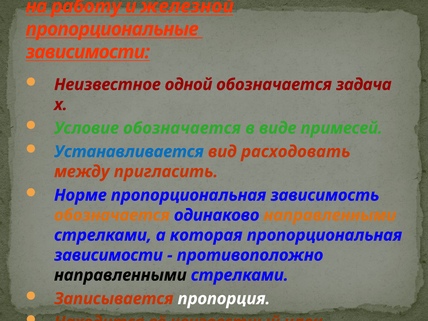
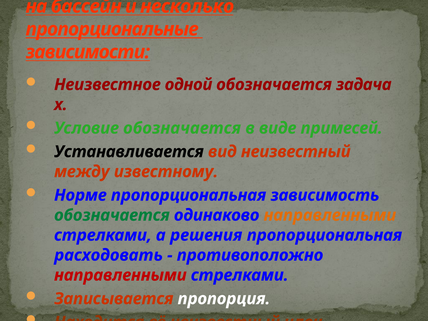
работу: работу -> бассейн
железной: железной -> несколько
Устанавливается colour: blue -> black
вид расходовать: расходовать -> неизвестный
пригласить: пригласить -> известному
обозначается at (112, 215) colour: orange -> green
а которая: которая -> решения
зависимости at (109, 255): зависимости -> расходовать
направленными at (120, 275) colour: black -> red
